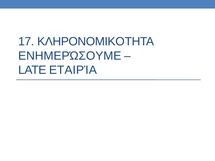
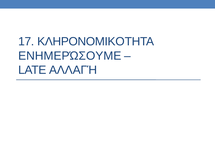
ΕΤΑΙΡΊΑ: ΕΤΑΙΡΊΑ -> ΑΛΛΑΓΉ
